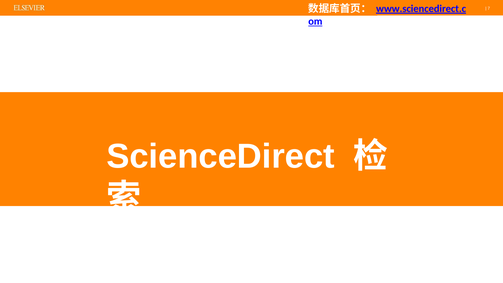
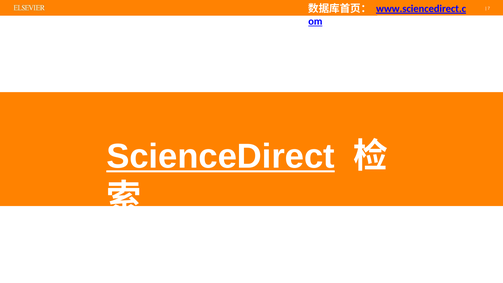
ScienceDirect underline: none -> present
